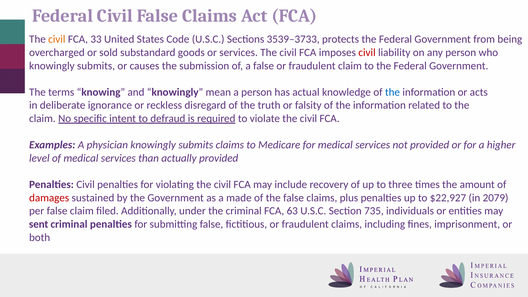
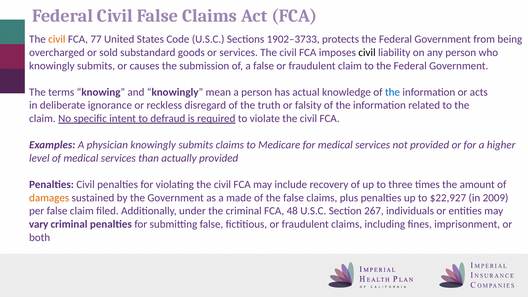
33: 33 -> 77
3539–3733: 3539–3733 -> 1902–3733
civil at (367, 53) colour: red -> black
damages colour: red -> orange
2079: 2079 -> 2009
63: 63 -> 48
735: 735 -> 267
sent: sent -> vary
